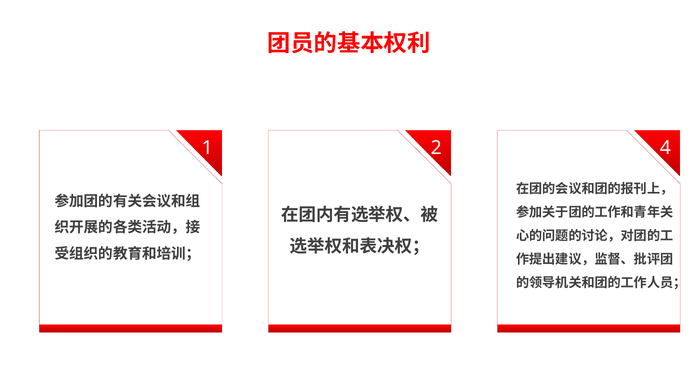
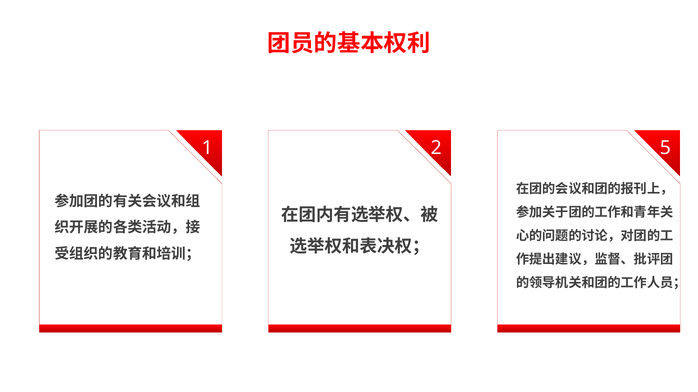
4: 4 -> 5
